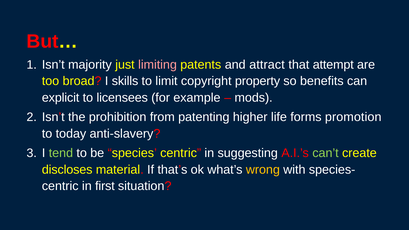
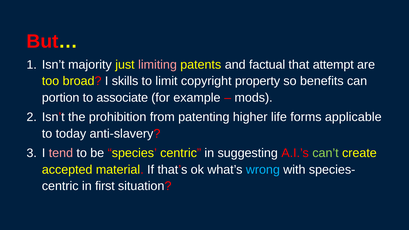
attract: attract -> factual
explicit: explicit -> portion
licensees: licensees -> associate
promotion: promotion -> applicable
tend colour: light green -> pink
discloses: discloses -> accepted
wrong colour: yellow -> light blue
